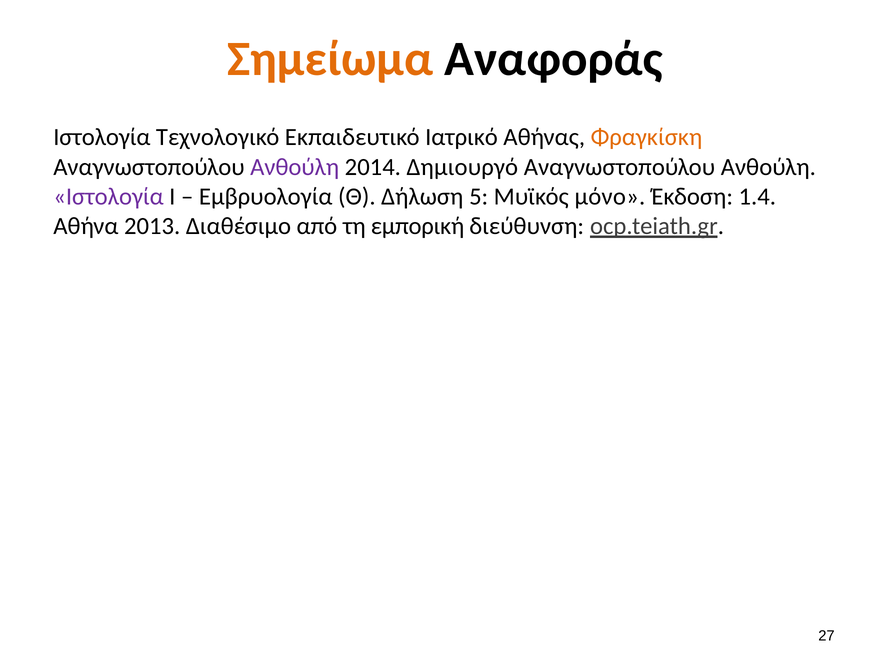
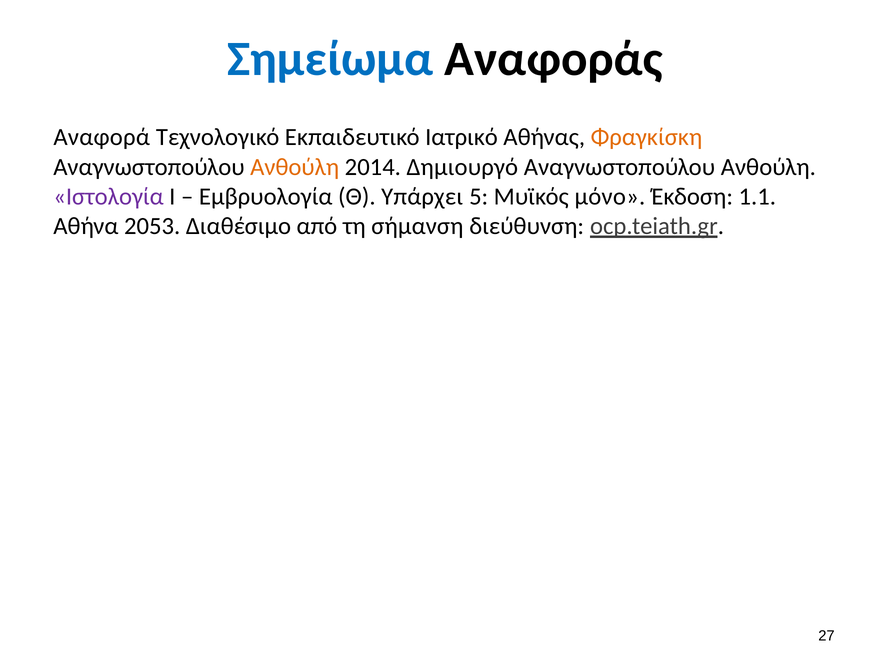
Σημείωμα colour: orange -> blue
Ιστολογία at (102, 137): Ιστολογία -> Αναφορά
Ανθούλη at (295, 167) colour: purple -> orange
Δήλωση: Δήλωση -> Υπάρχει
1.4: 1.4 -> 1.1
2013: 2013 -> 2053
εμπορική: εμπορική -> σήμανση
